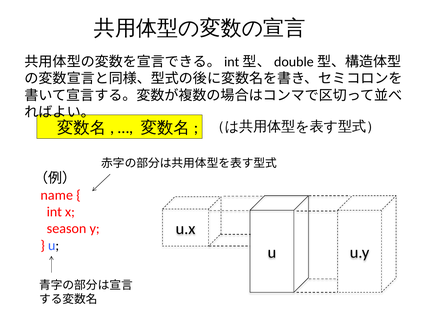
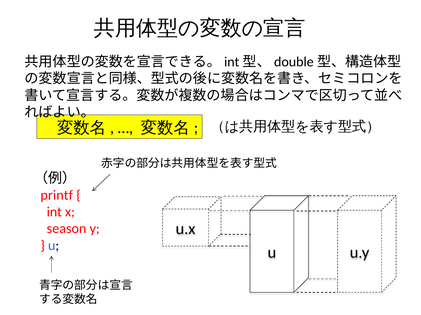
name: name -> printf
